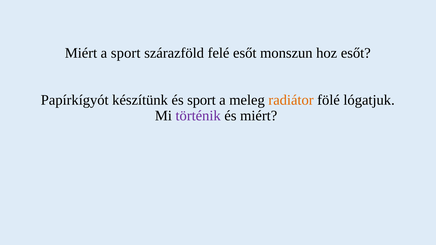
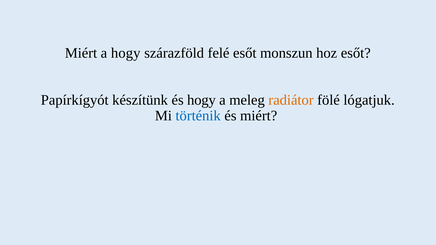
a sport: sport -> hogy
és sport: sport -> hogy
történik colour: purple -> blue
